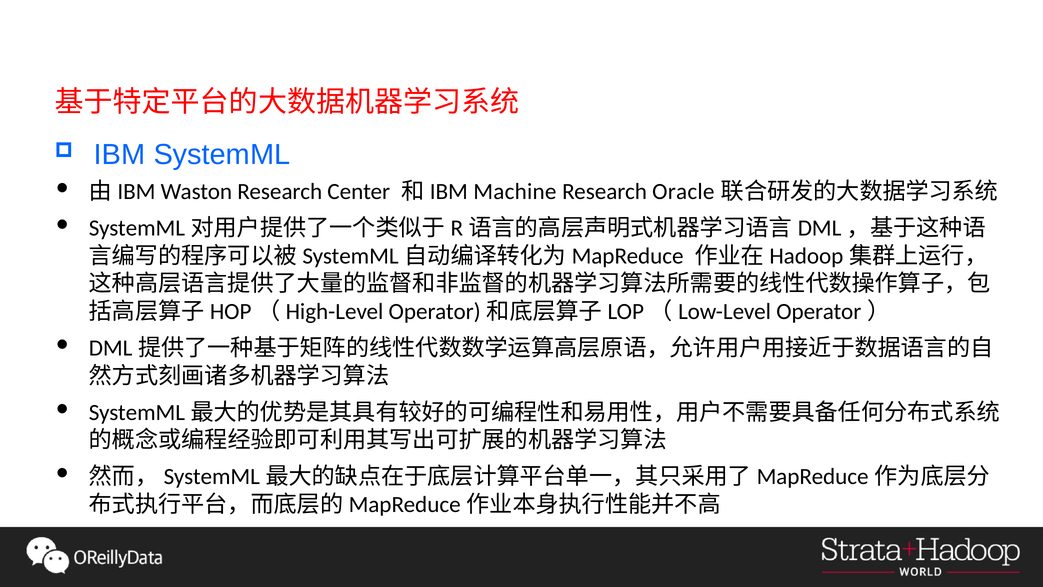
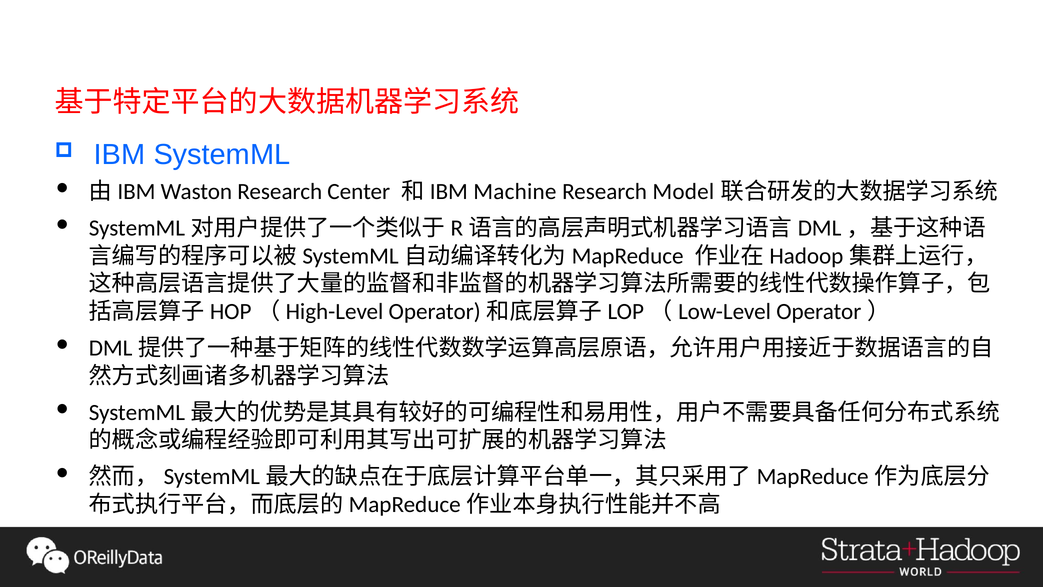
Oracle: Oracle -> Model
